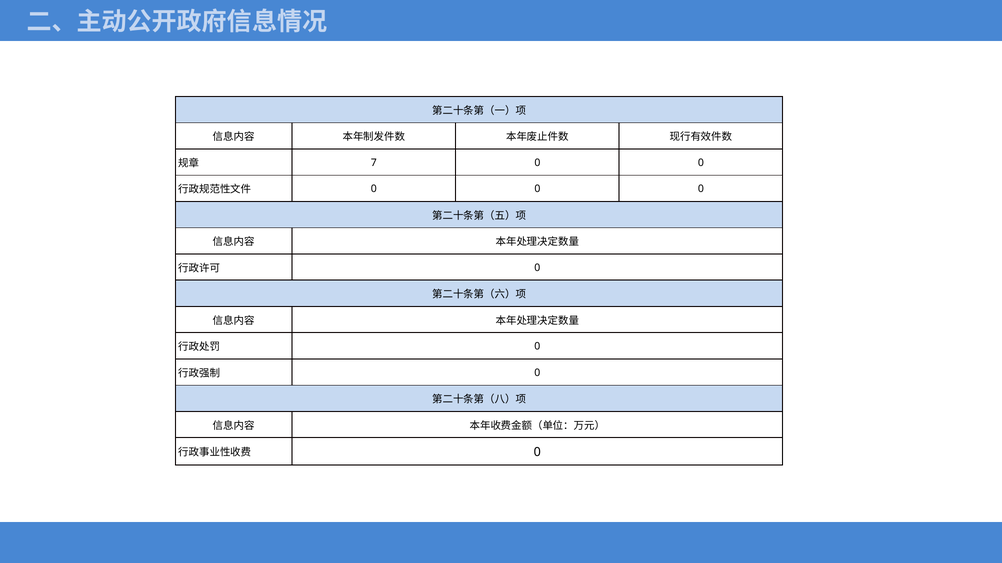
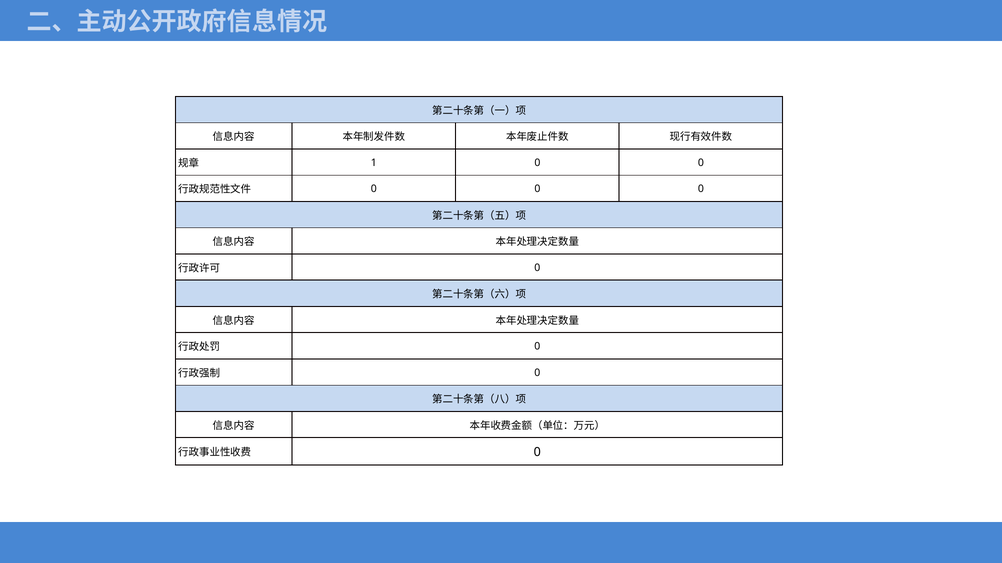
7: 7 -> 1
